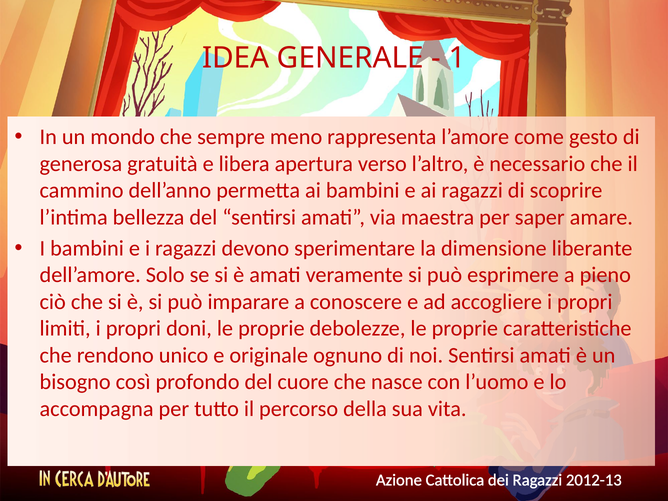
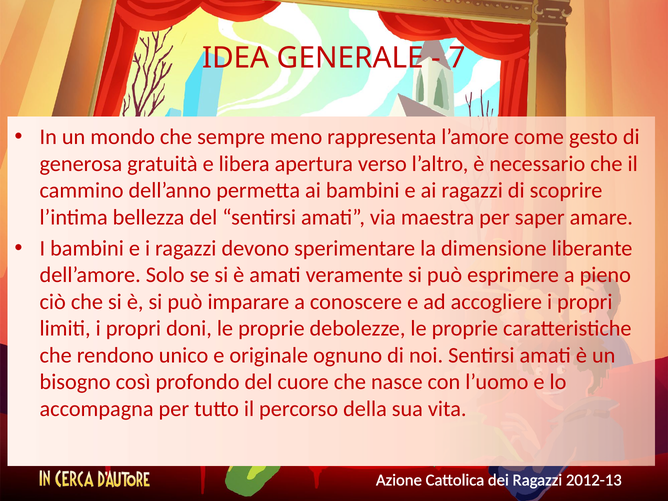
1: 1 -> 7
